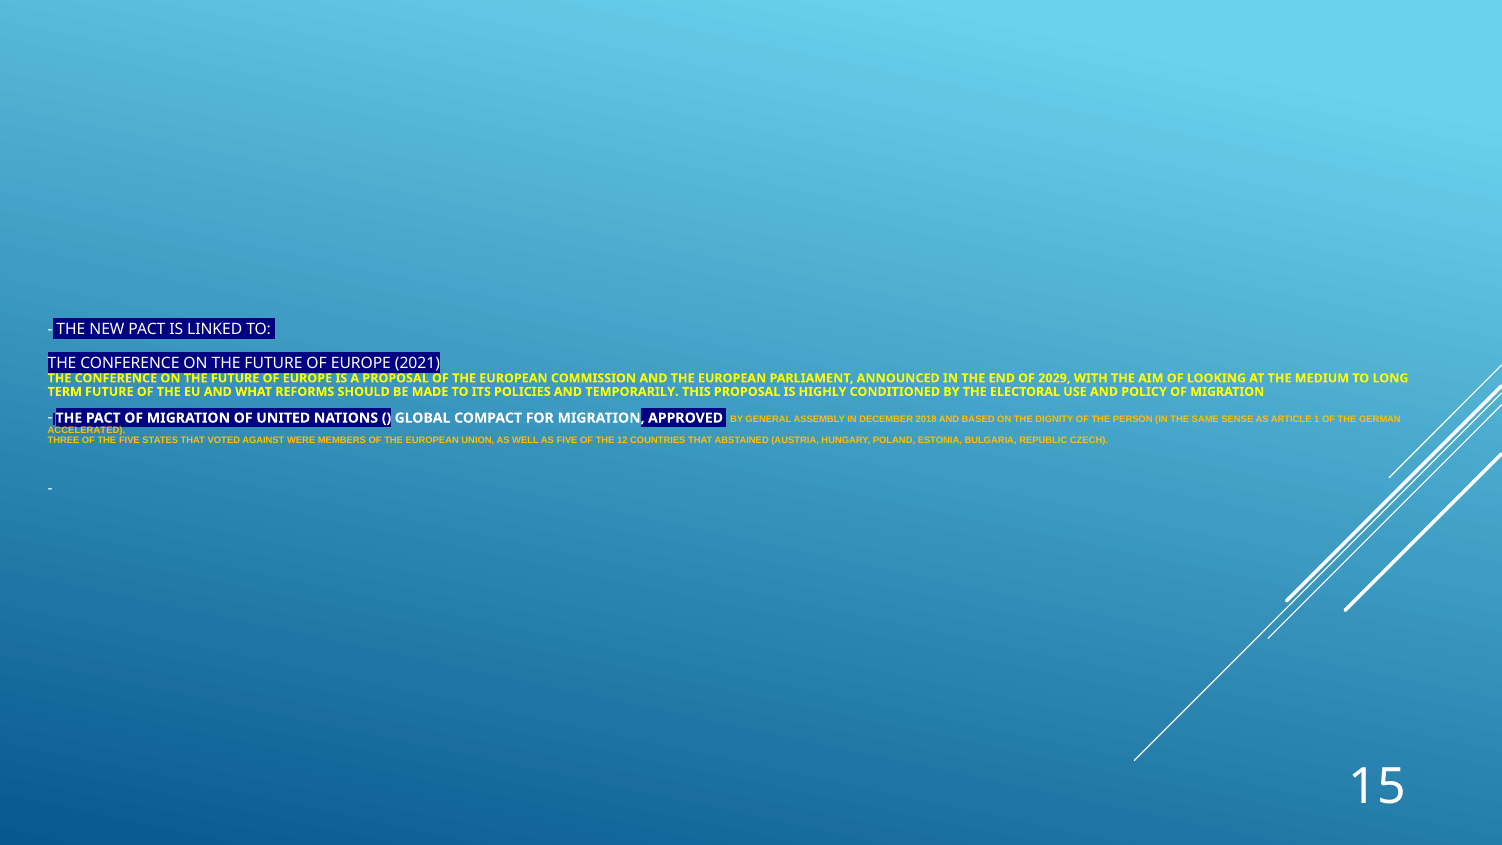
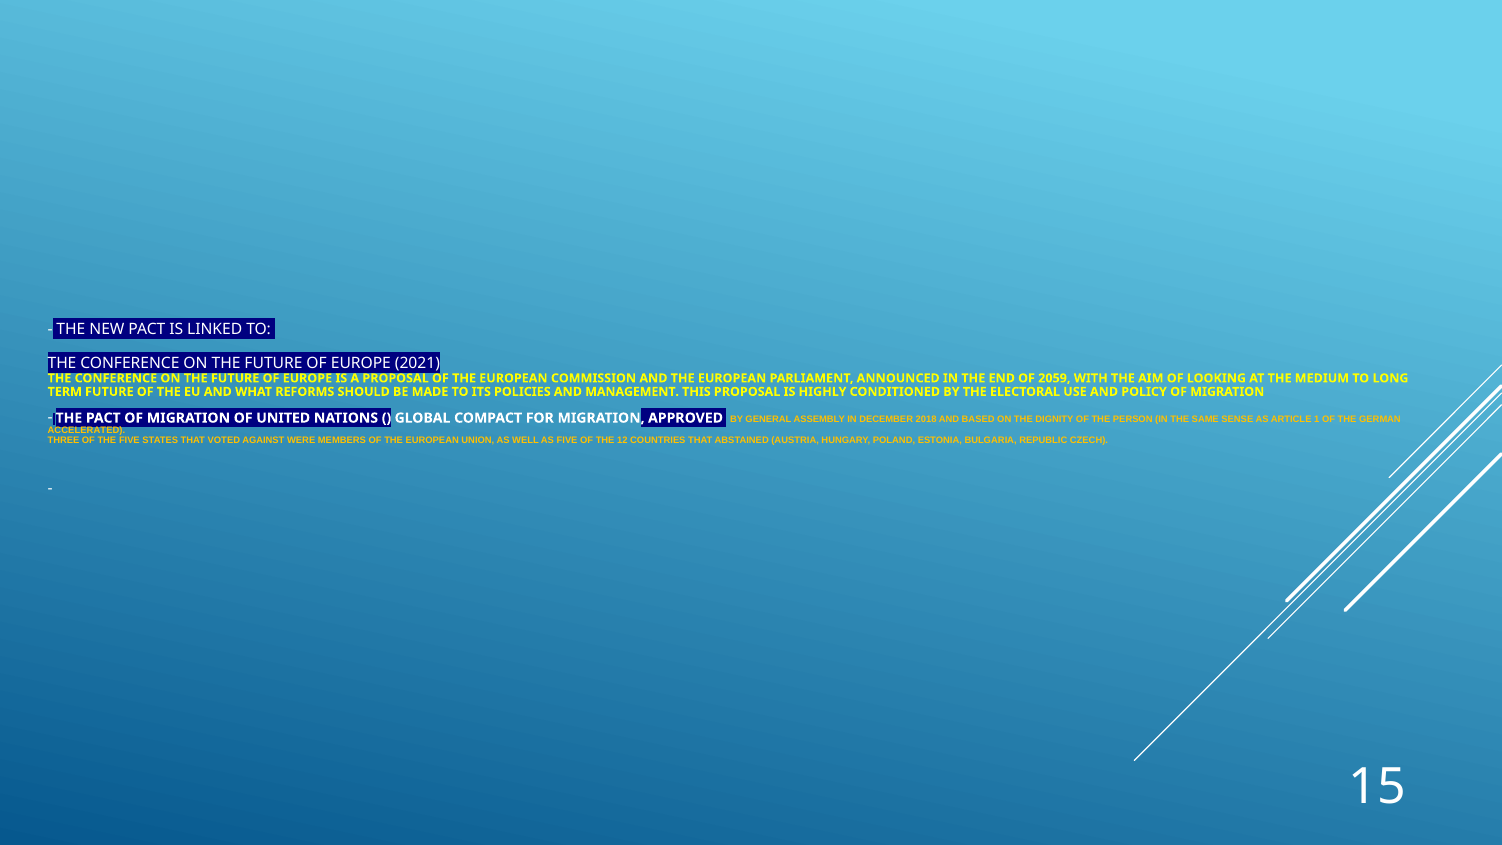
2029: 2029 -> 2059
TEMPORARILY: TEMPORARILY -> MANAGEMENT
